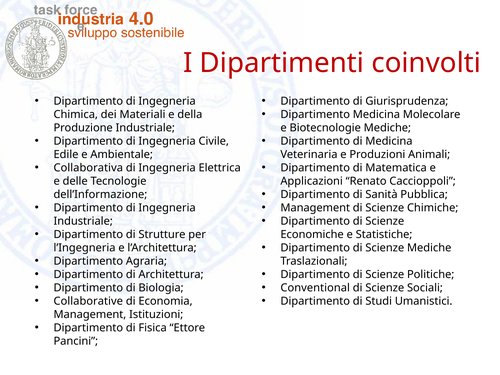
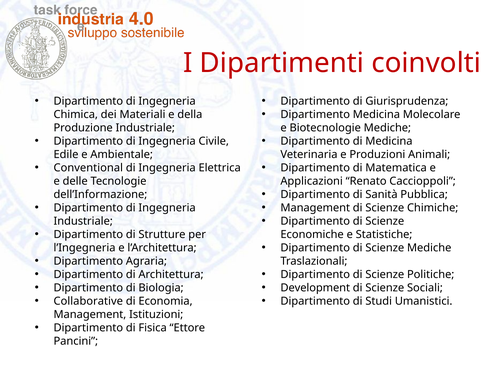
Collaborativa: Collaborativa -> Conventional
Conventional: Conventional -> Development
